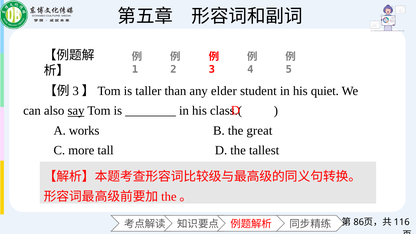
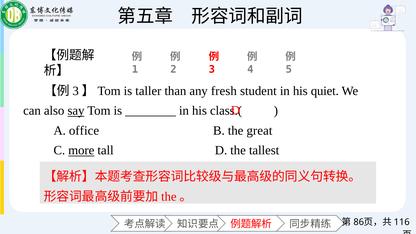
elder: elder -> fresh
works: works -> office
more underline: none -> present
